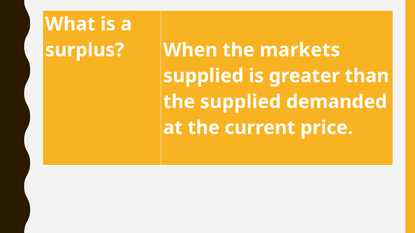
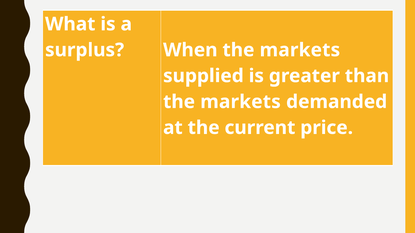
supplied at (241, 102): supplied -> markets
